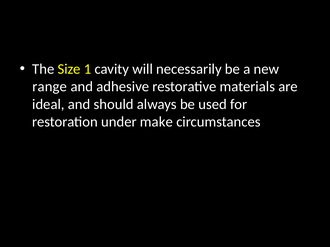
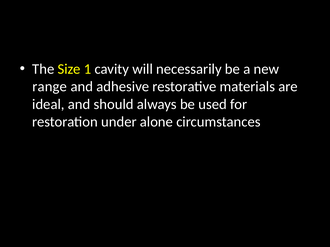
make: make -> alone
